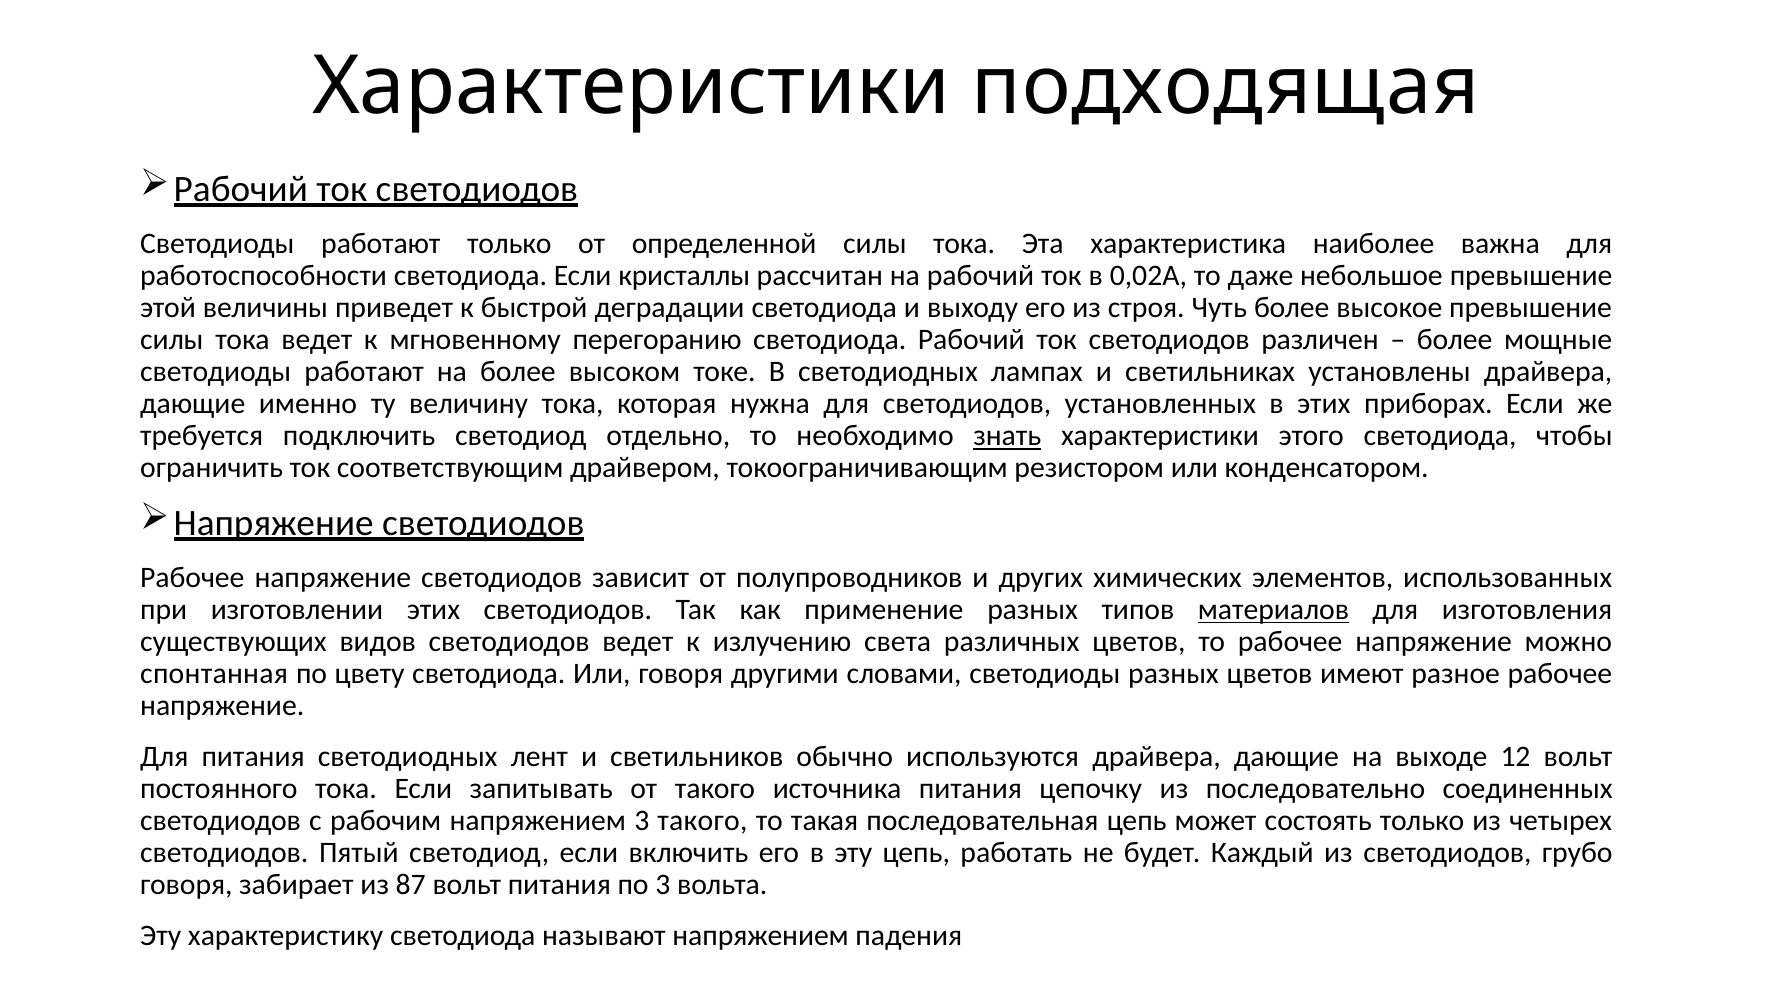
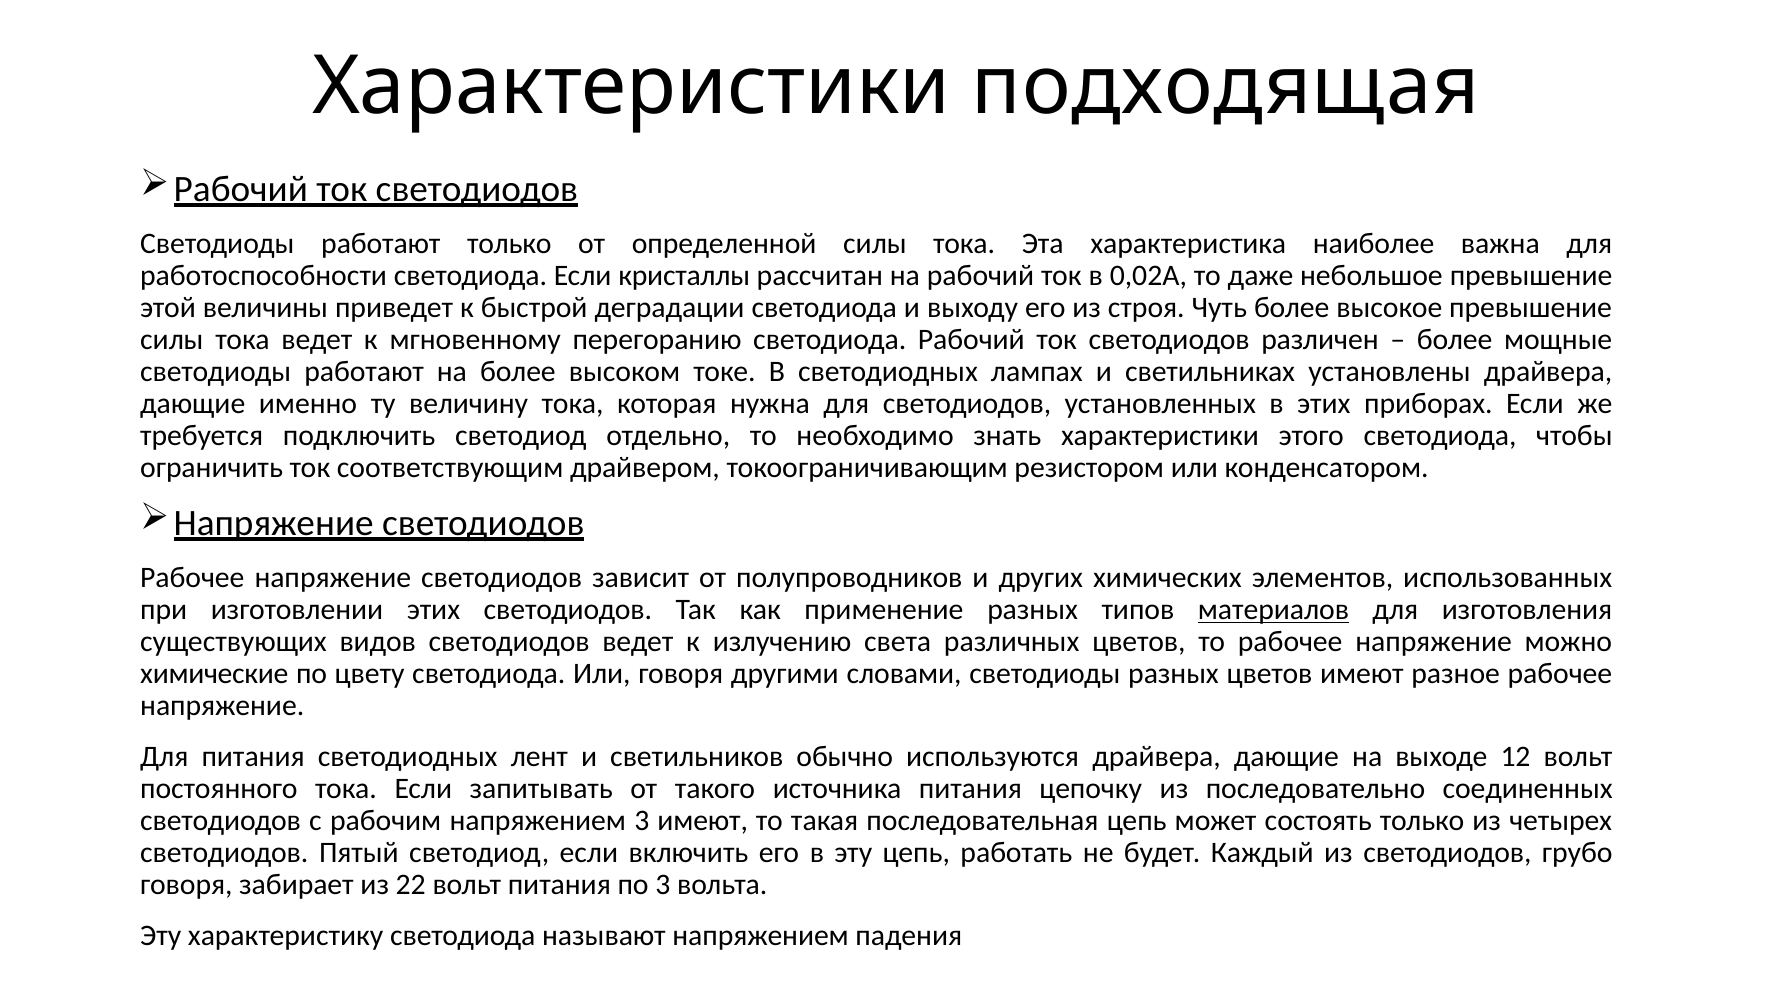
знать underline: present -> none
спонтанная: спонтанная -> химические
3 такого: такого -> имеют
87: 87 -> 22
